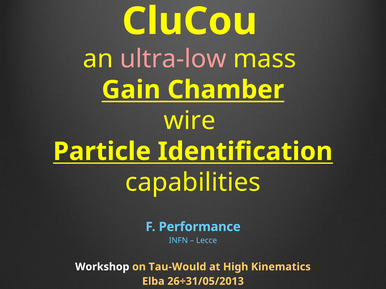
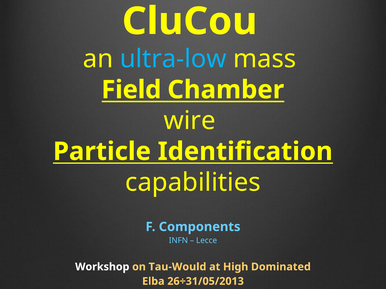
ultra-low colour: pink -> light blue
Gain: Gain -> Field
Performance: Performance -> Components
Kinematics: Kinematics -> Dominated
